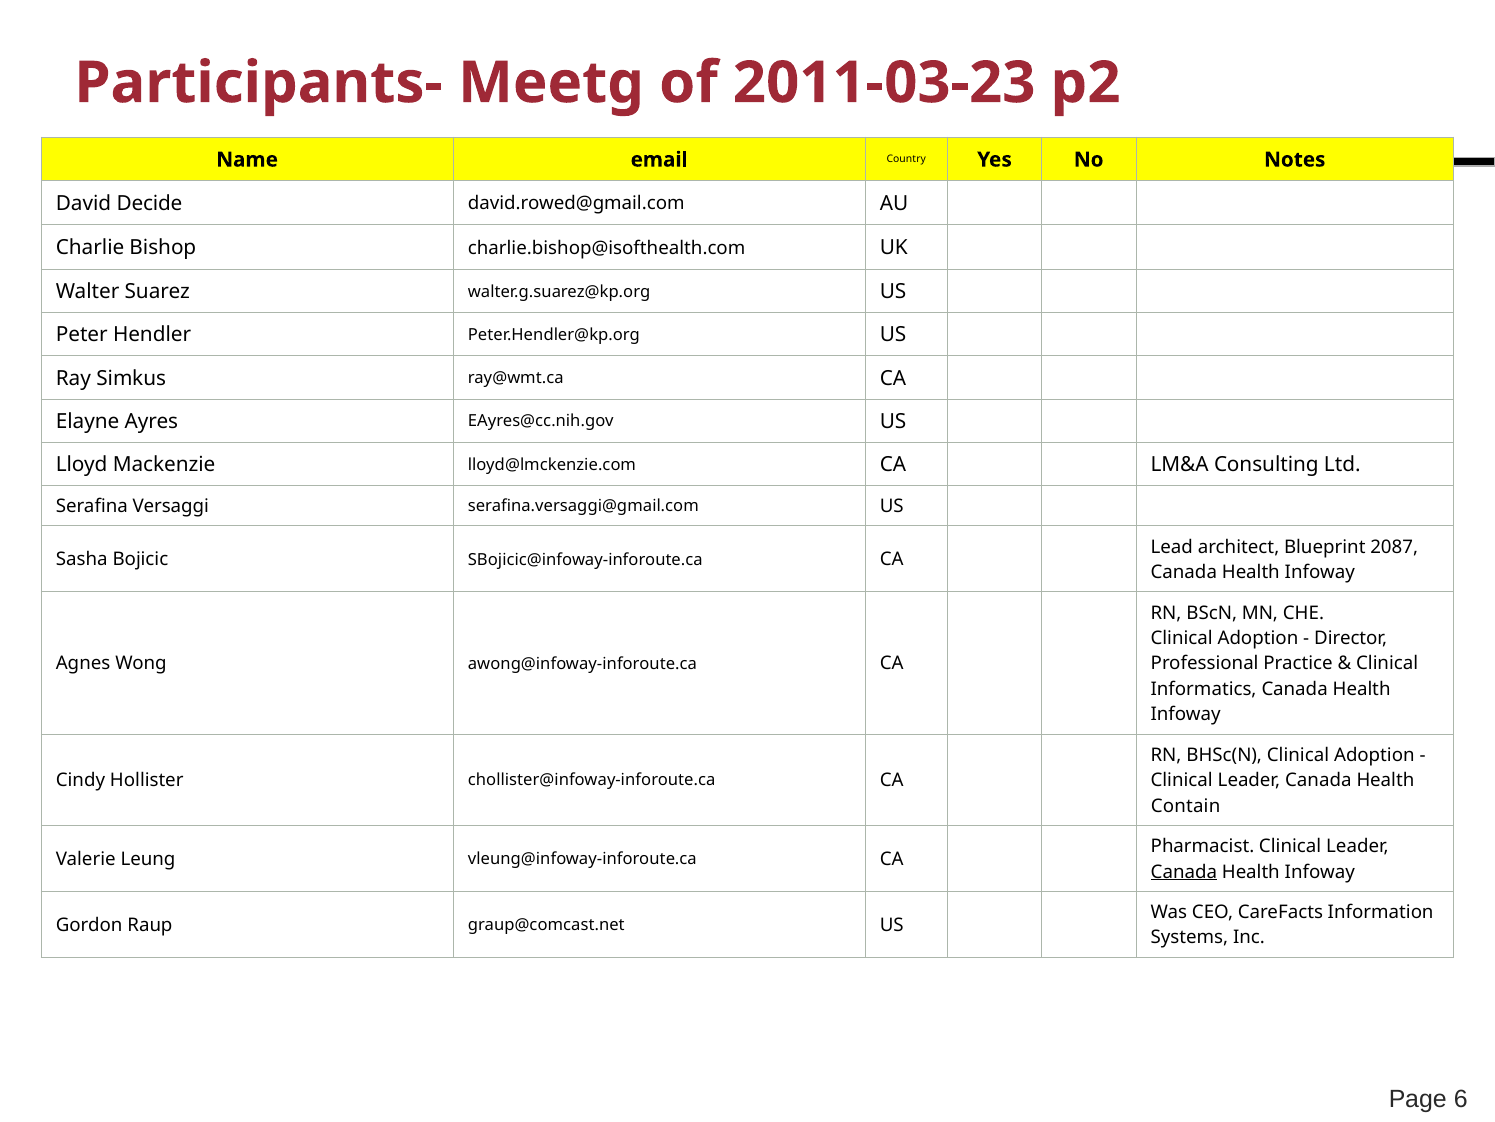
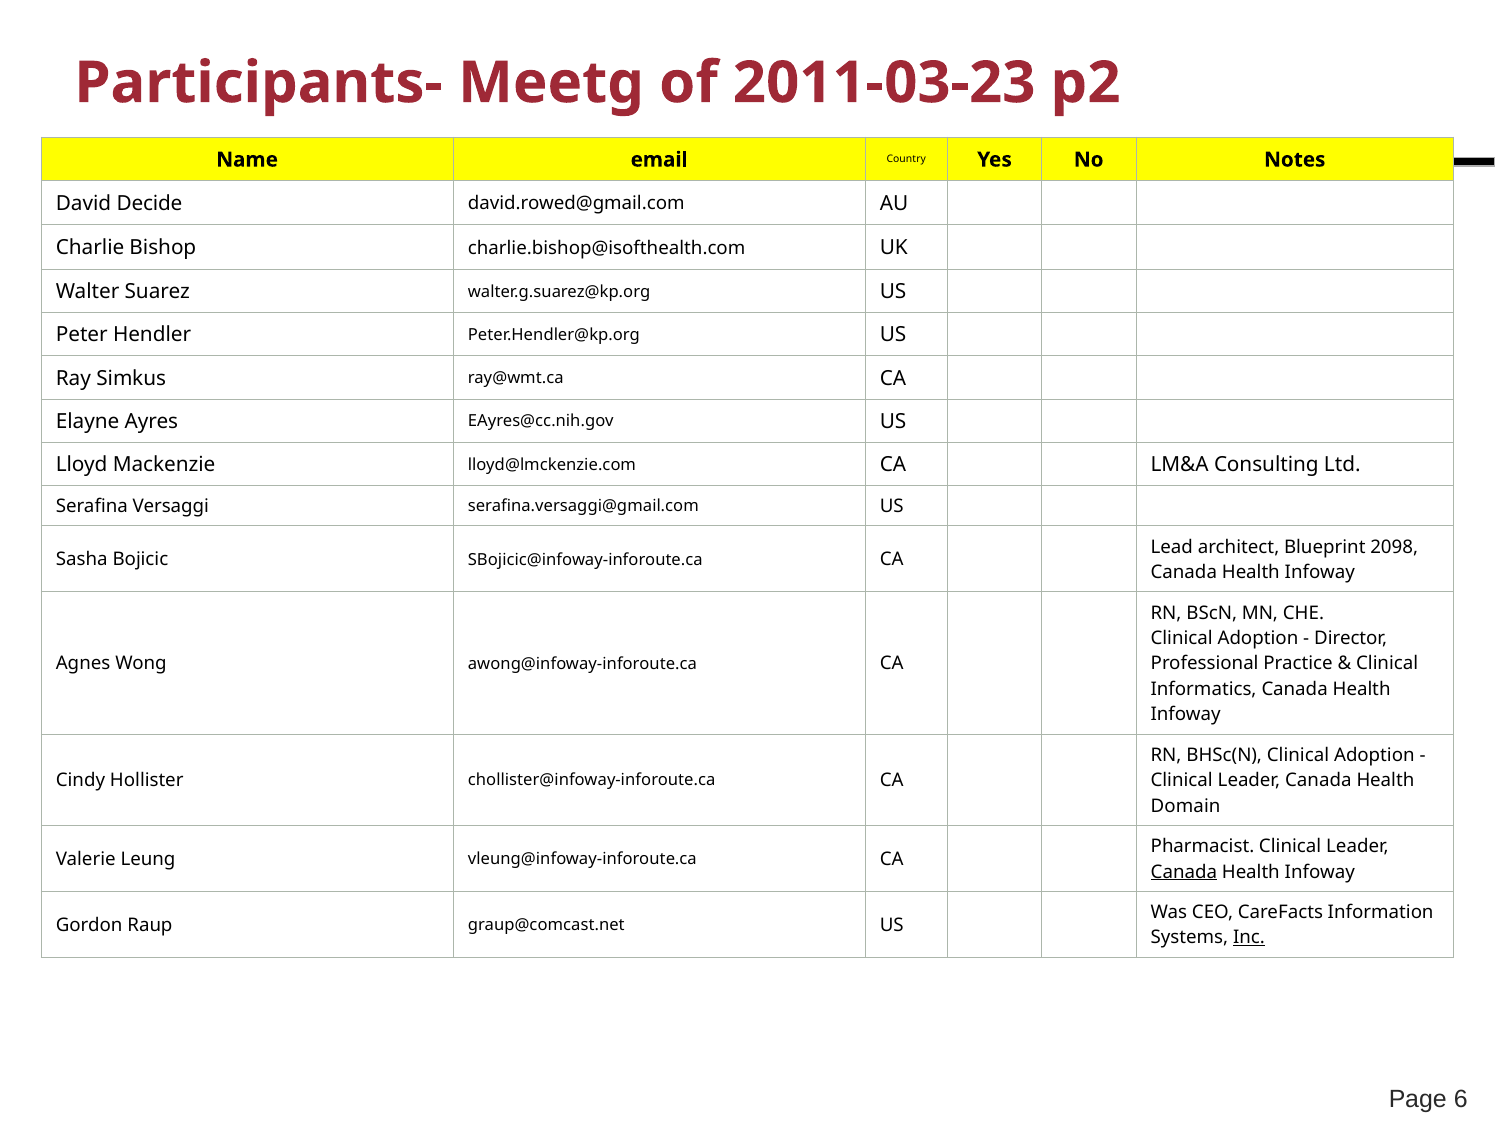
2087: 2087 -> 2098
Contain: Contain -> Domain
Inc underline: none -> present
